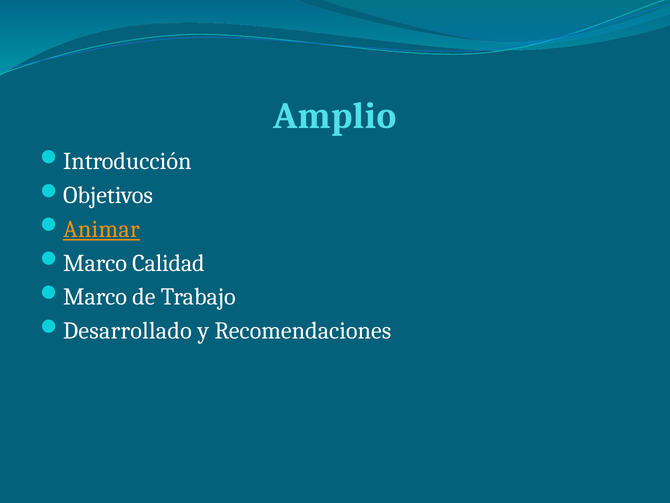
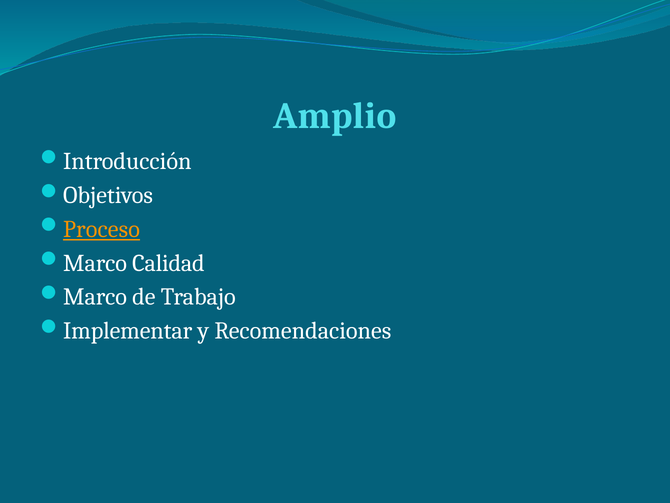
Animar: Animar -> Proceso
Desarrollado: Desarrollado -> Implementar
